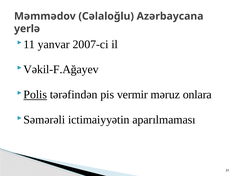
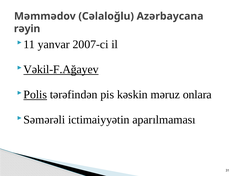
yerlə: yerlə -> rəyin
Vəkil-F.Ağayev underline: none -> present
vermir: vermir -> kəskin
